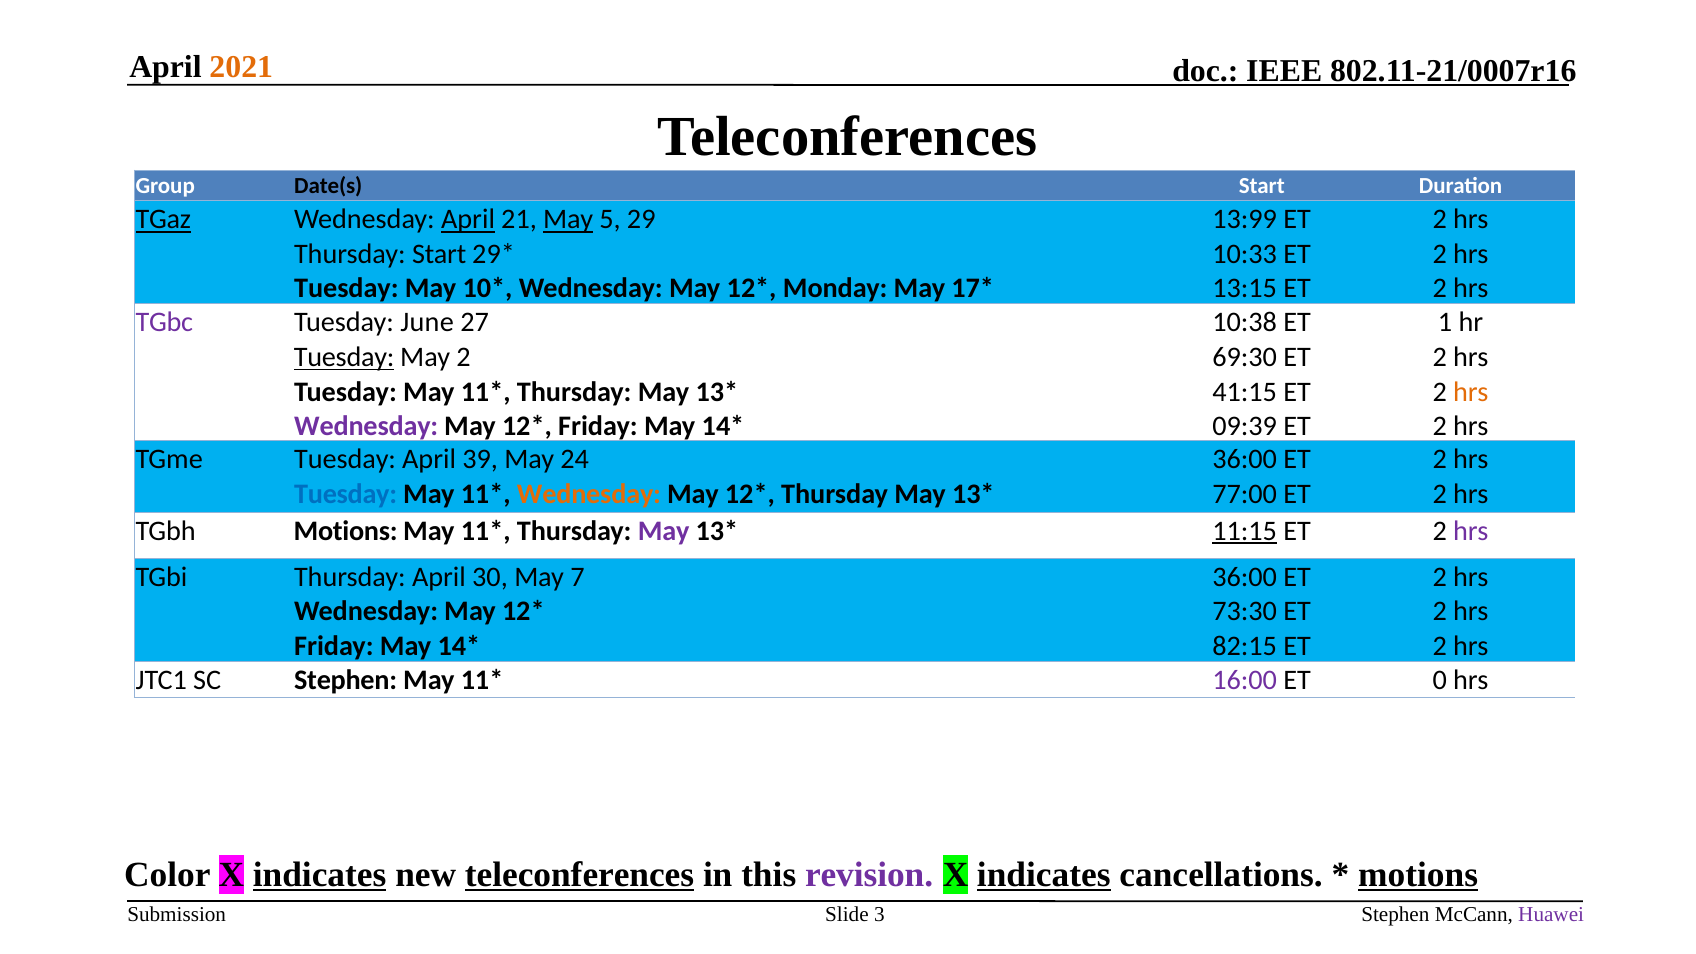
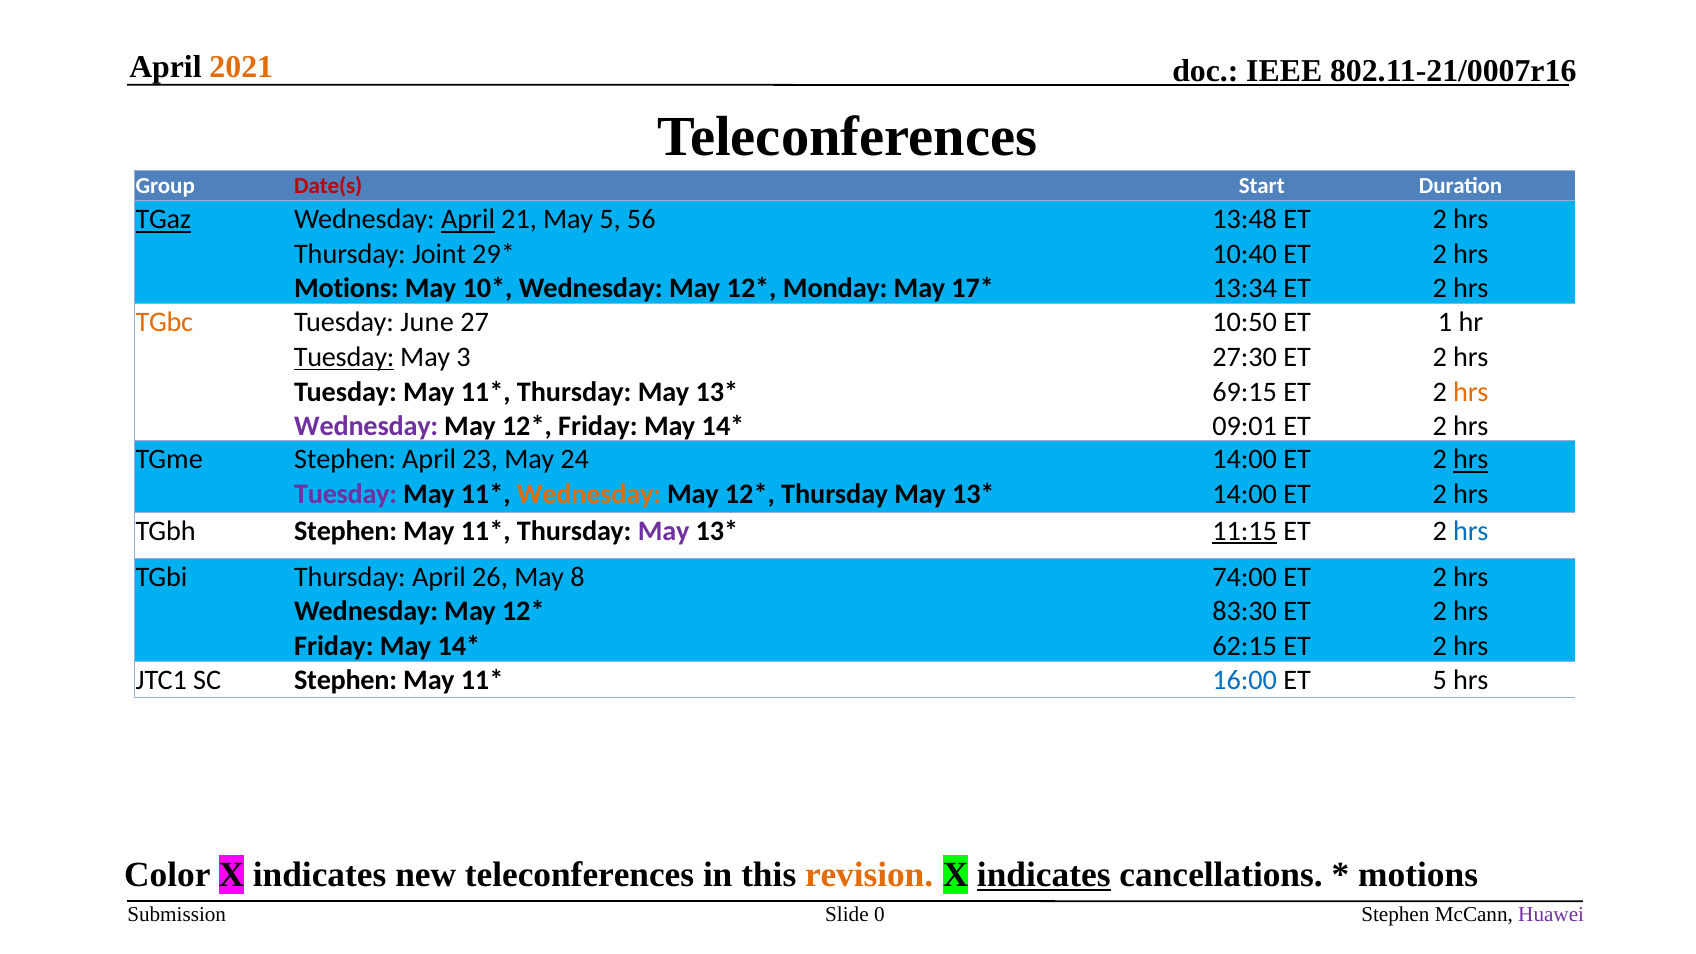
Date(s colour: black -> red
May at (568, 220) underline: present -> none
29: 29 -> 56
13:99: 13:99 -> 13:48
Thursday Start: Start -> Joint
10:33: 10:33 -> 10:40
Tuesday at (346, 289): Tuesday -> Motions
13:15: 13:15 -> 13:34
TGbc colour: purple -> orange
10:38: 10:38 -> 10:50
May 2: 2 -> 3
69:30: 69:30 -> 27:30
41:15: 41:15 -> 69:15
09:39: 09:39 -> 09:01
TGme Tuesday: Tuesday -> Stephen
39: 39 -> 23
36:00 at (1245, 460): 36:00 -> 14:00
hrs at (1471, 460) underline: none -> present
Tuesday at (346, 494) colour: blue -> purple
77:00 at (1245, 494): 77:00 -> 14:00
TGbh Motions: Motions -> Stephen
hrs at (1471, 531) colour: purple -> blue
30: 30 -> 26
7: 7 -> 8
36:00 at (1245, 577): 36:00 -> 74:00
73:30: 73:30 -> 83:30
82:15: 82:15 -> 62:15
16:00 colour: purple -> blue
ET 0: 0 -> 5
indicates at (320, 875) underline: present -> none
teleconferences at (580, 875) underline: present -> none
revision colour: purple -> orange
motions at (1418, 875) underline: present -> none
3: 3 -> 0
